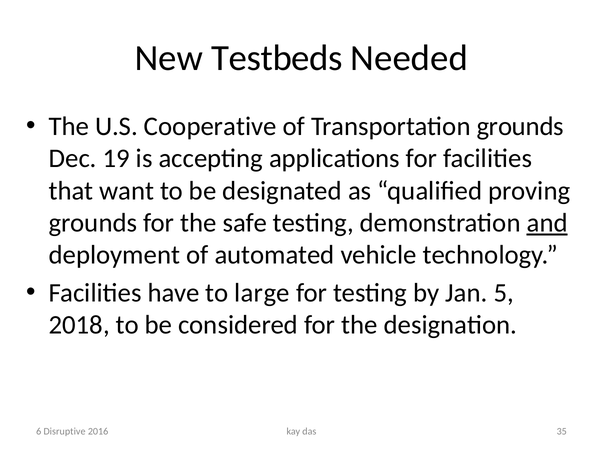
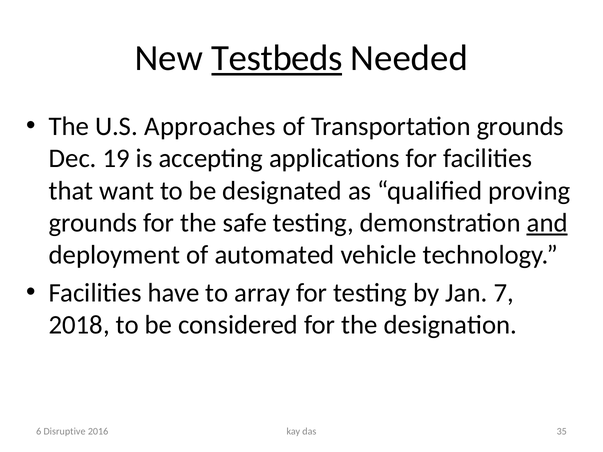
Testbeds underline: none -> present
Cooperative: Cooperative -> Approaches
large: large -> array
5: 5 -> 7
